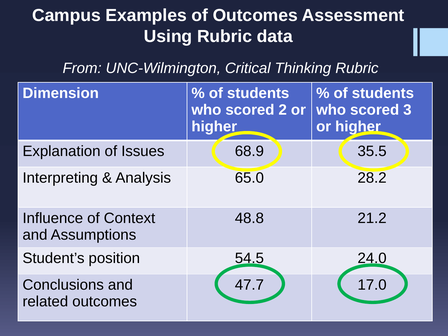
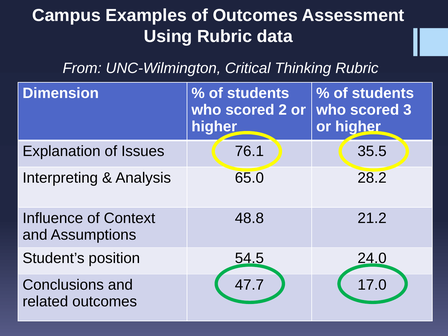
68.9: 68.9 -> 76.1
